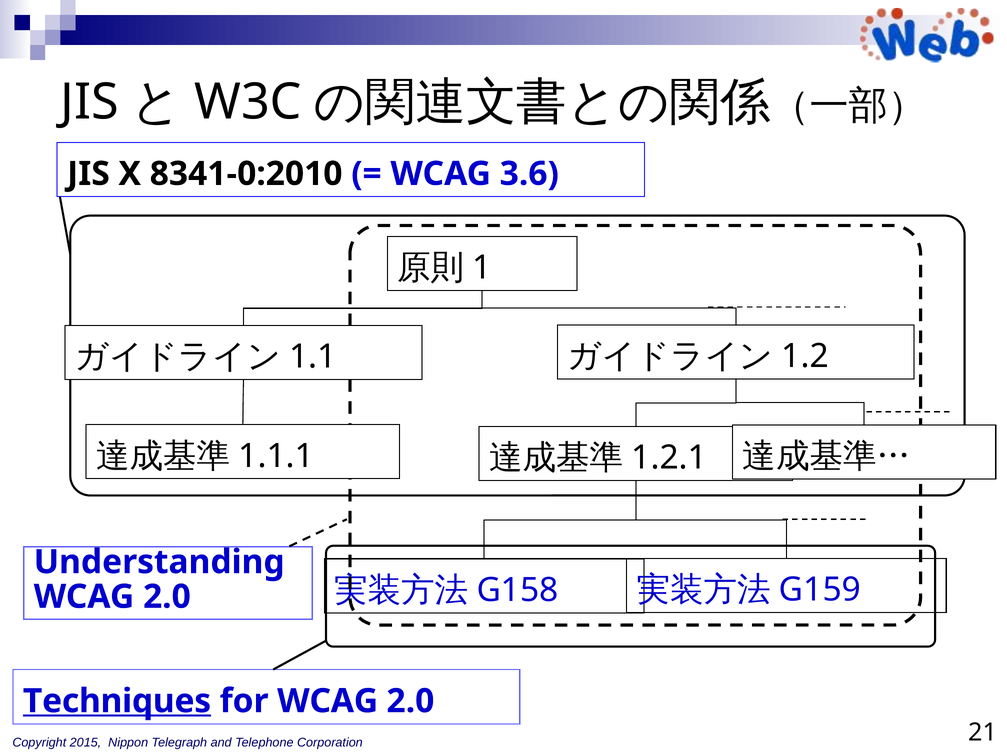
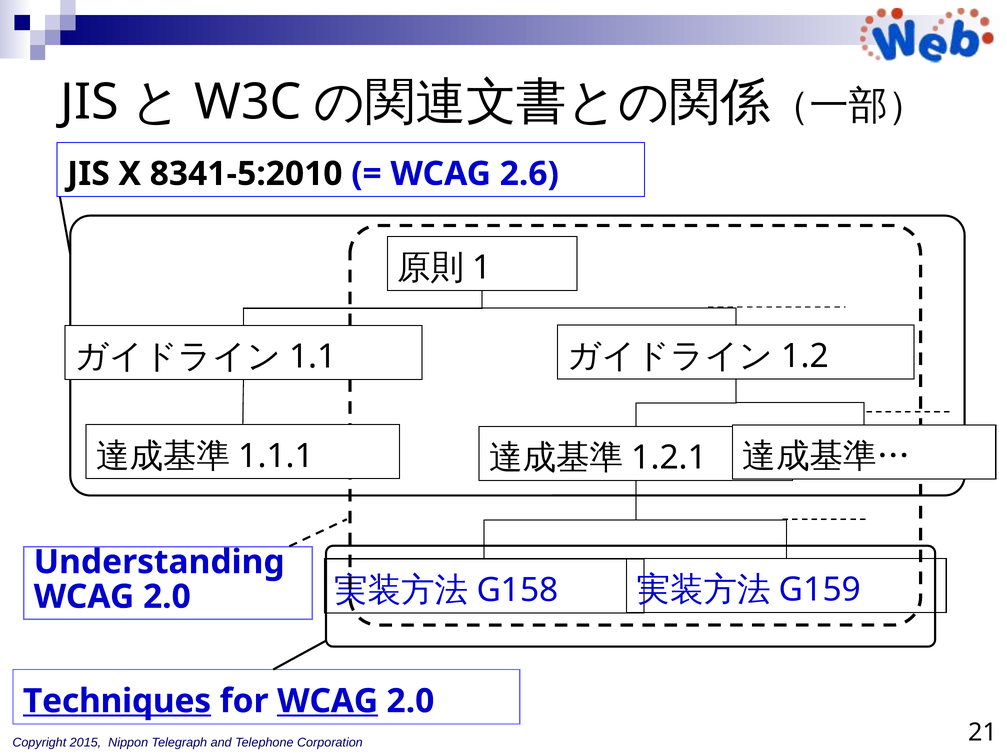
8341-0:2010: 8341-0:2010 -> 8341-5:2010
3.6: 3.6 -> 2.6
WCAG at (328, 701) underline: none -> present
